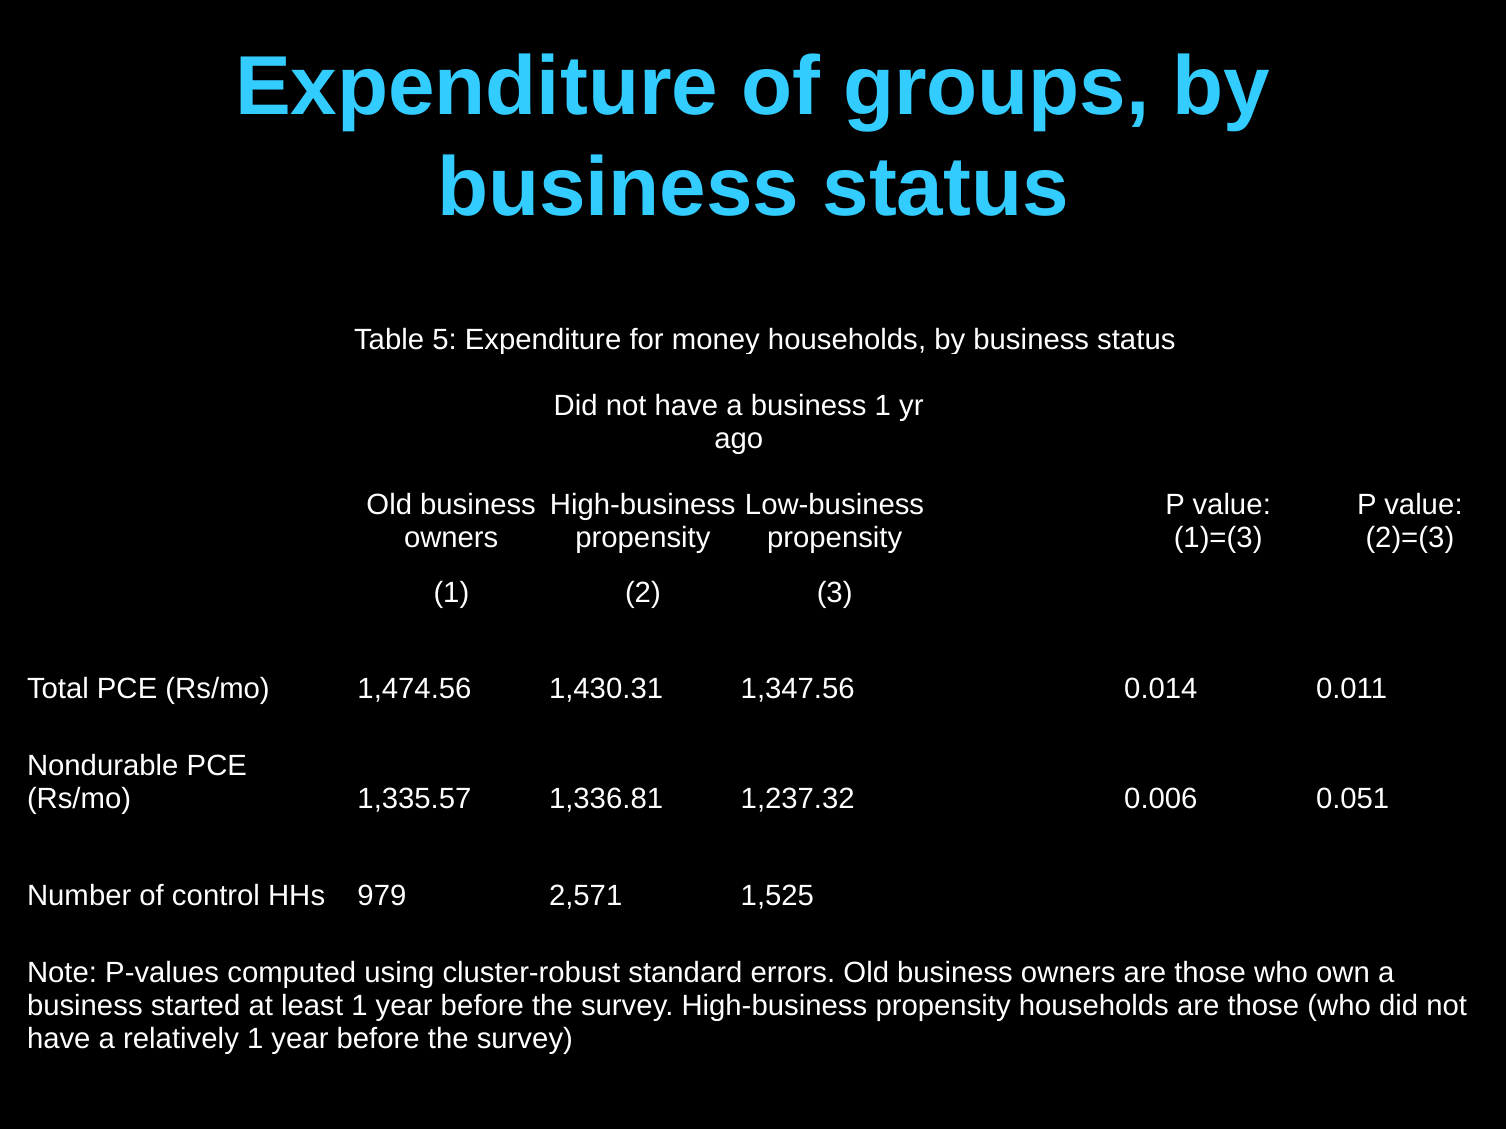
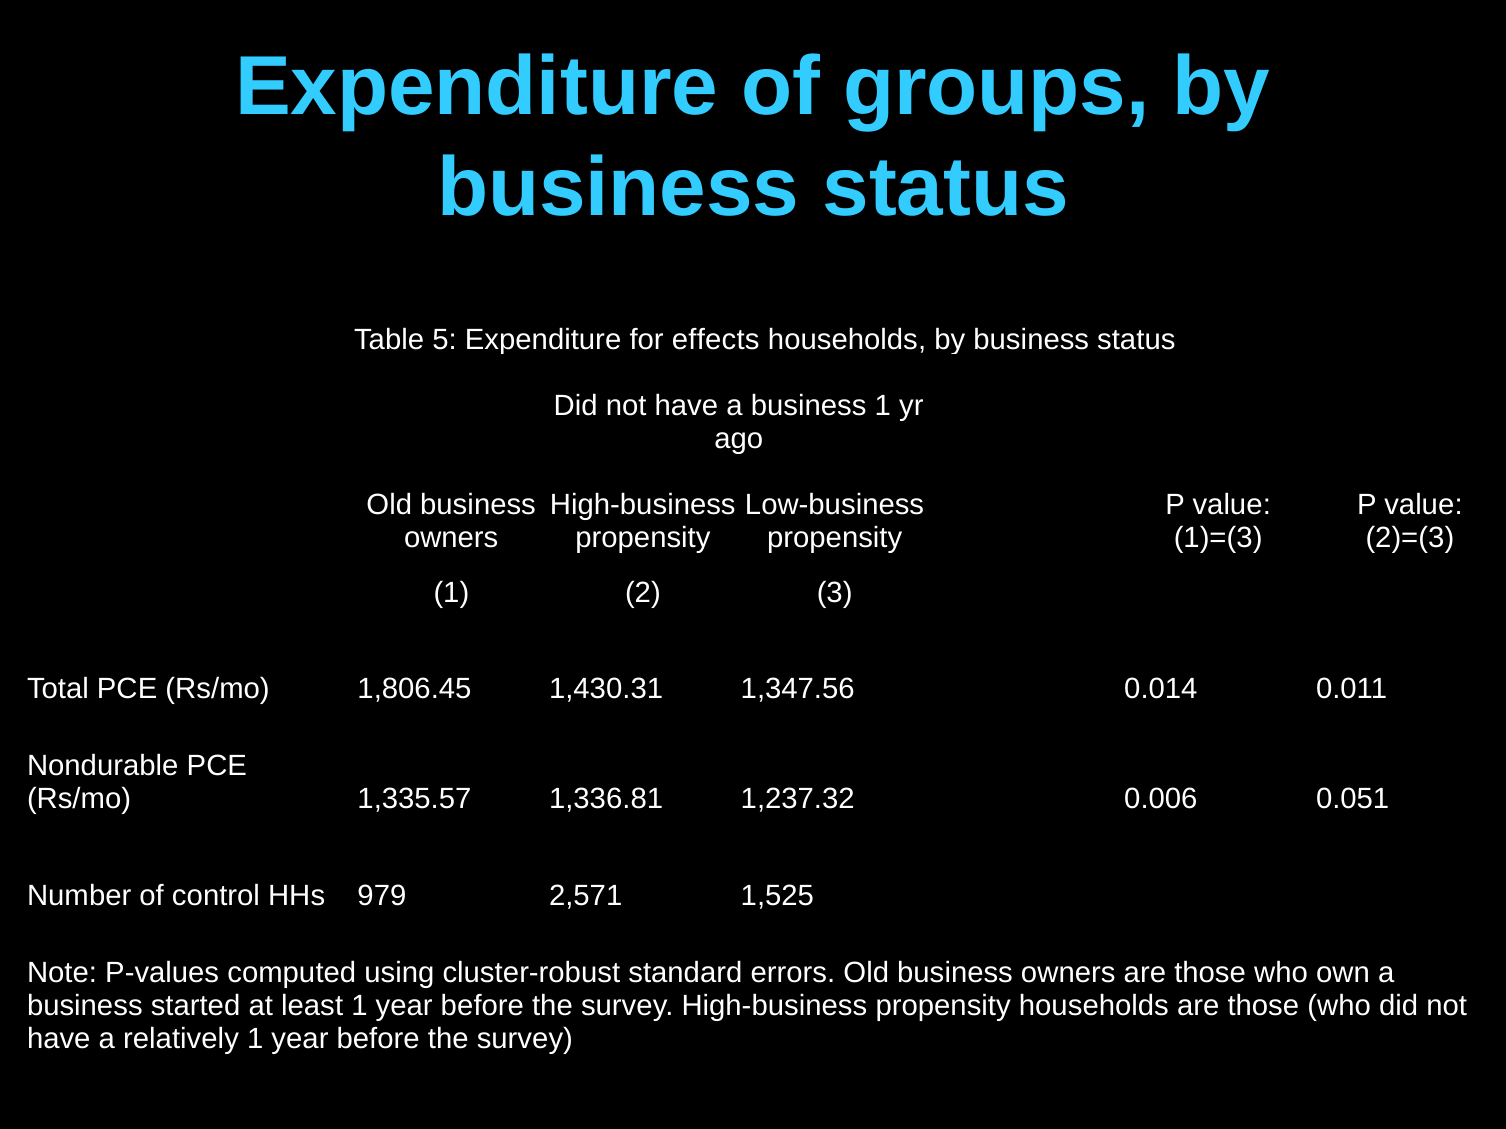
money: money -> effects
1,474.56: 1,474.56 -> 1,806.45
